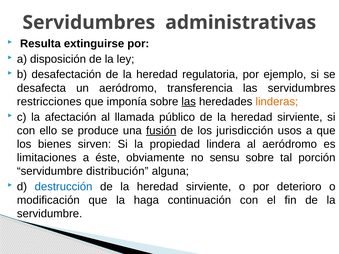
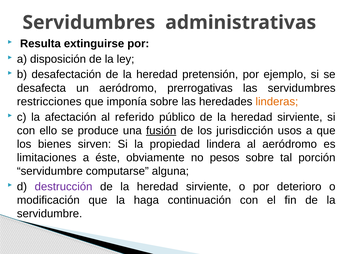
regulatoria: regulatoria -> pretensión
transferencia: transferencia -> prerrogativas
las at (189, 102) underline: present -> none
llamada: llamada -> referido
sensu: sensu -> pesos
distribución: distribución -> computarse
destrucción colour: blue -> purple
